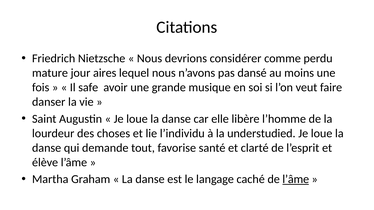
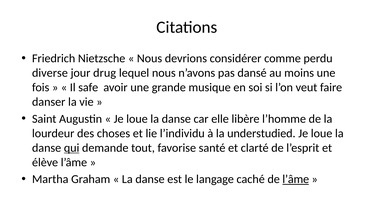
mature: mature -> diverse
aires: aires -> drug
qui underline: none -> present
